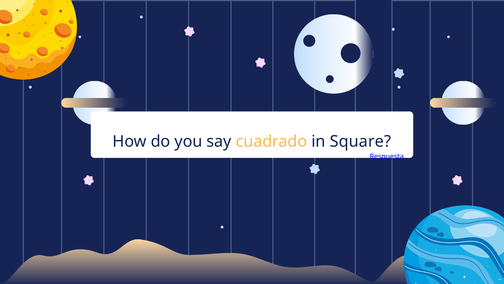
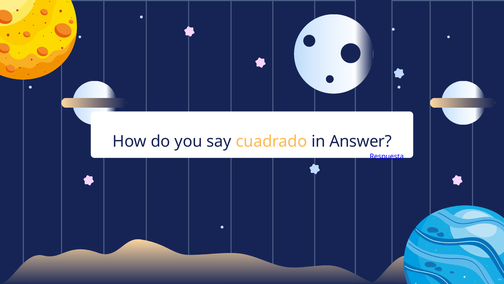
Square: Square -> Answer
